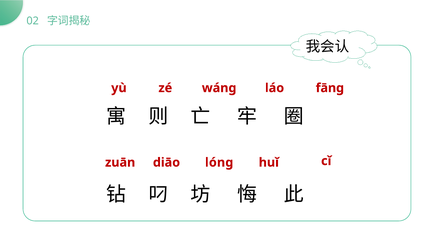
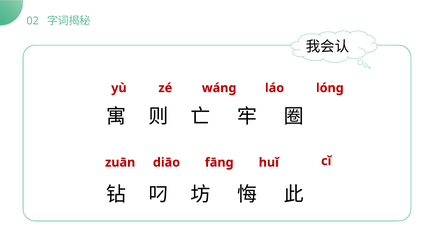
fāng: fāng -> lóng
lóng: lóng -> fāng
